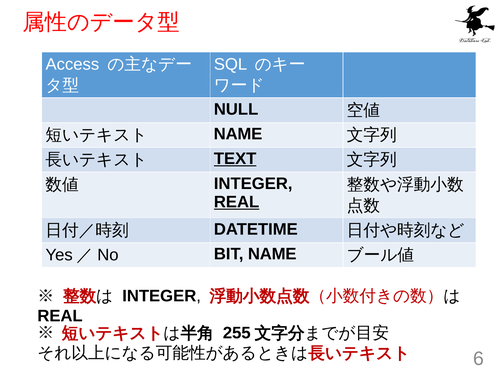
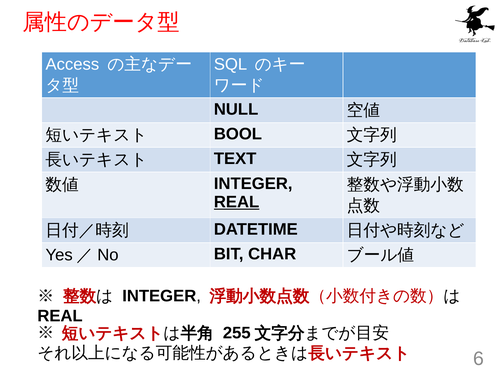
NAME at (238, 134): NAME -> BOOL
TEXT underline: present -> none
BIT NAME: NAME -> CHAR
